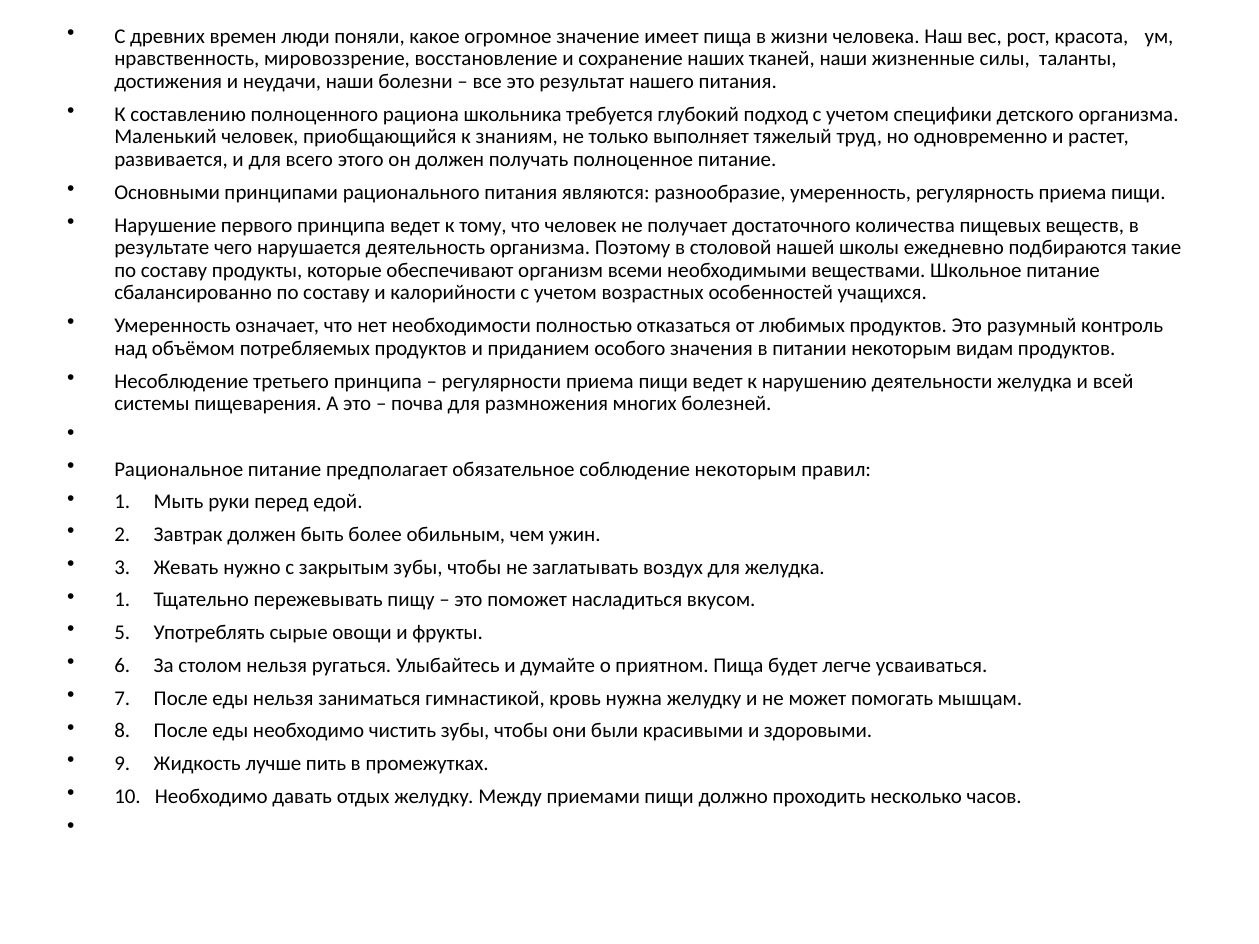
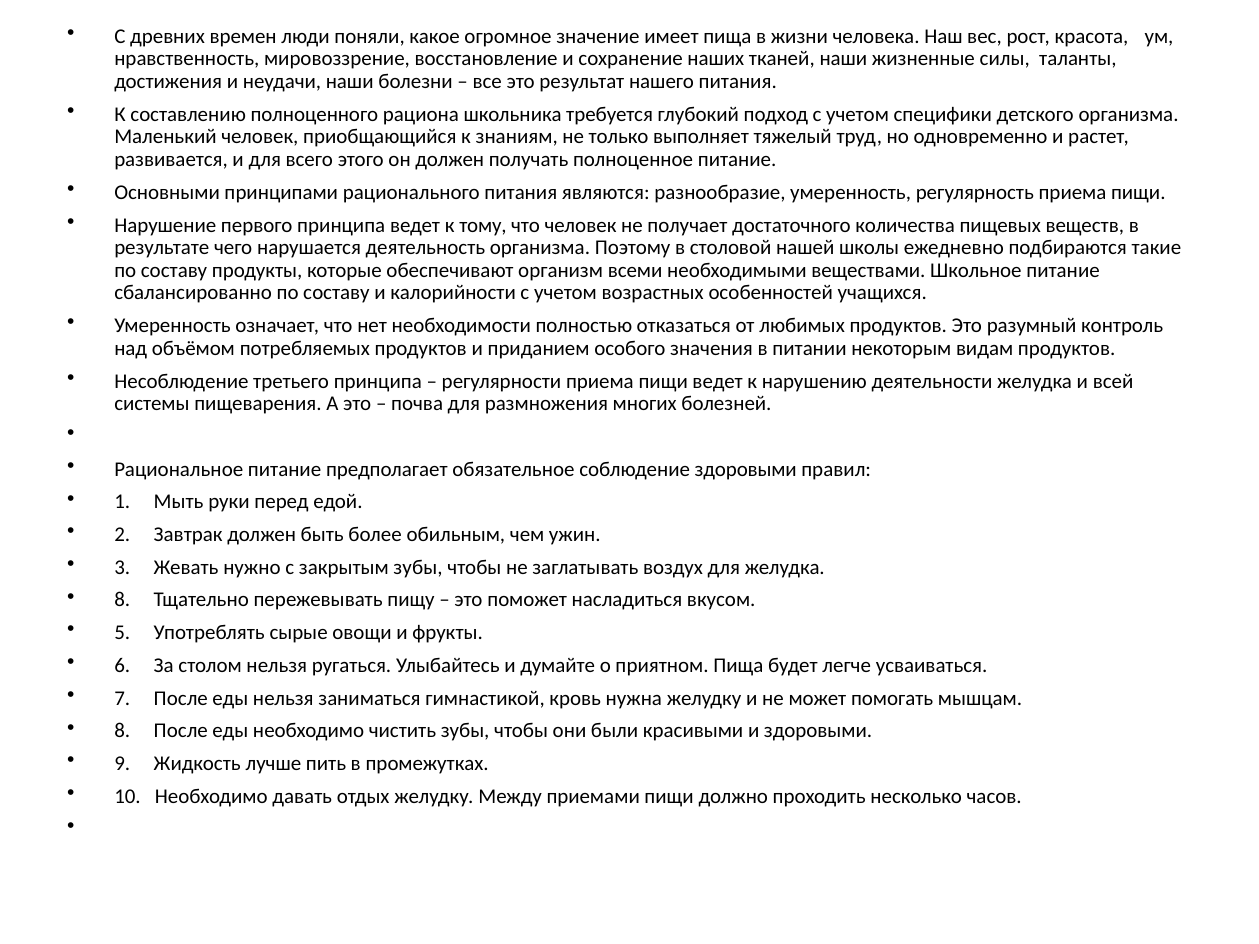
соблюдение некоторым: некоторым -> здоровыми
1 at (122, 600): 1 -> 8
